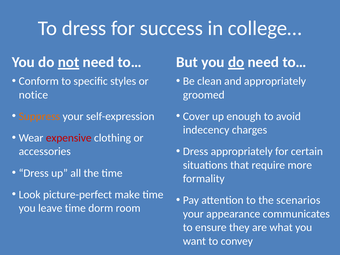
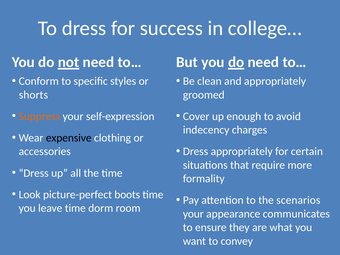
notice: notice -> shorts
expensive colour: red -> black
make: make -> boots
